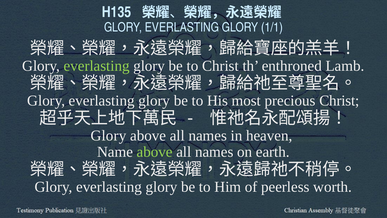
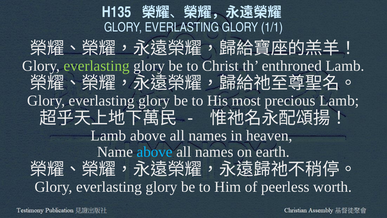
precious Christ: Christ -> Lamb
Glory at (108, 135): Glory -> Lamb
above at (155, 152) colour: light green -> light blue
